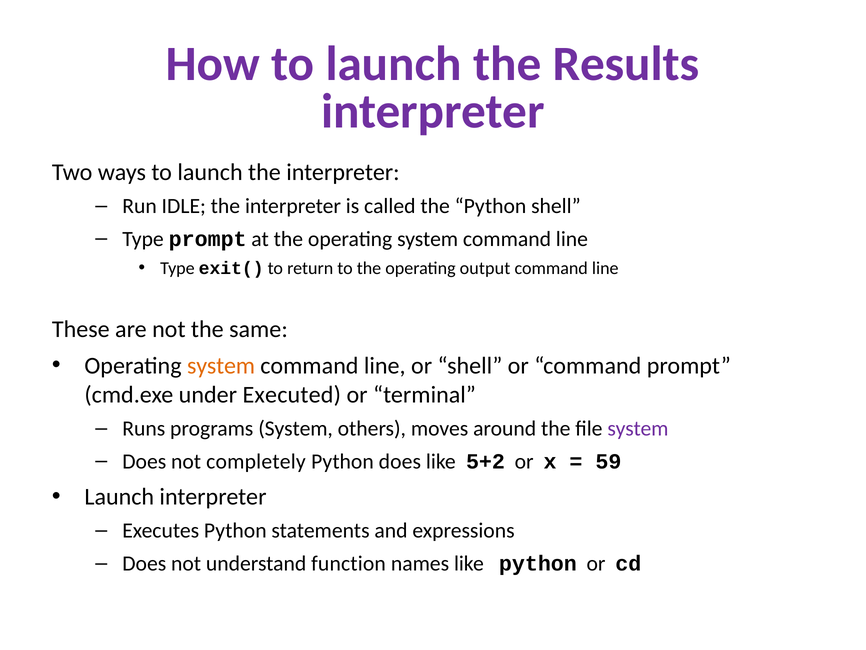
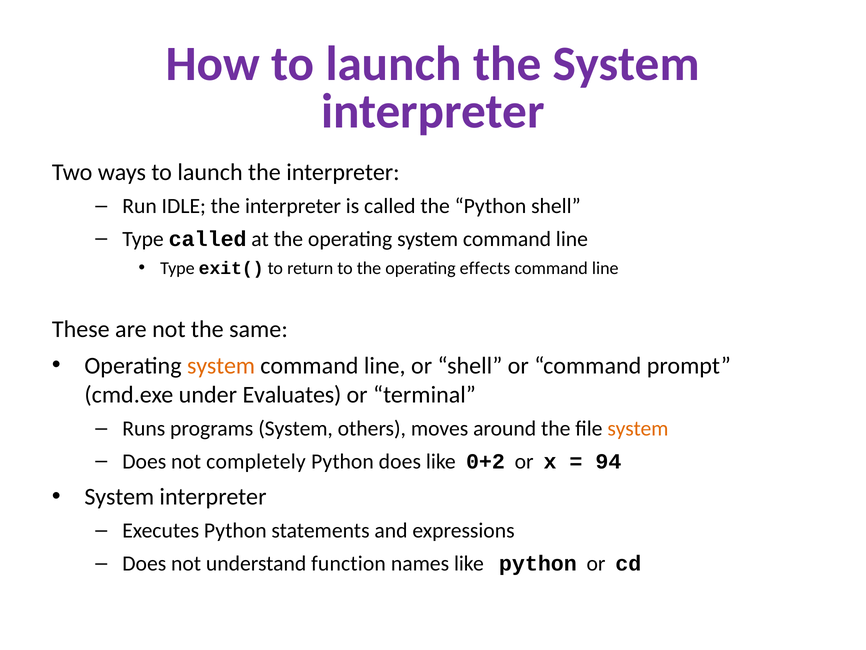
the Results: Results -> System
Type prompt: prompt -> called
output: output -> effects
Executed: Executed -> Evaluates
system at (638, 428) colour: purple -> orange
5+2: 5+2 -> 0+2
59: 59 -> 94
Launch at (119, 496): Launch -> System
